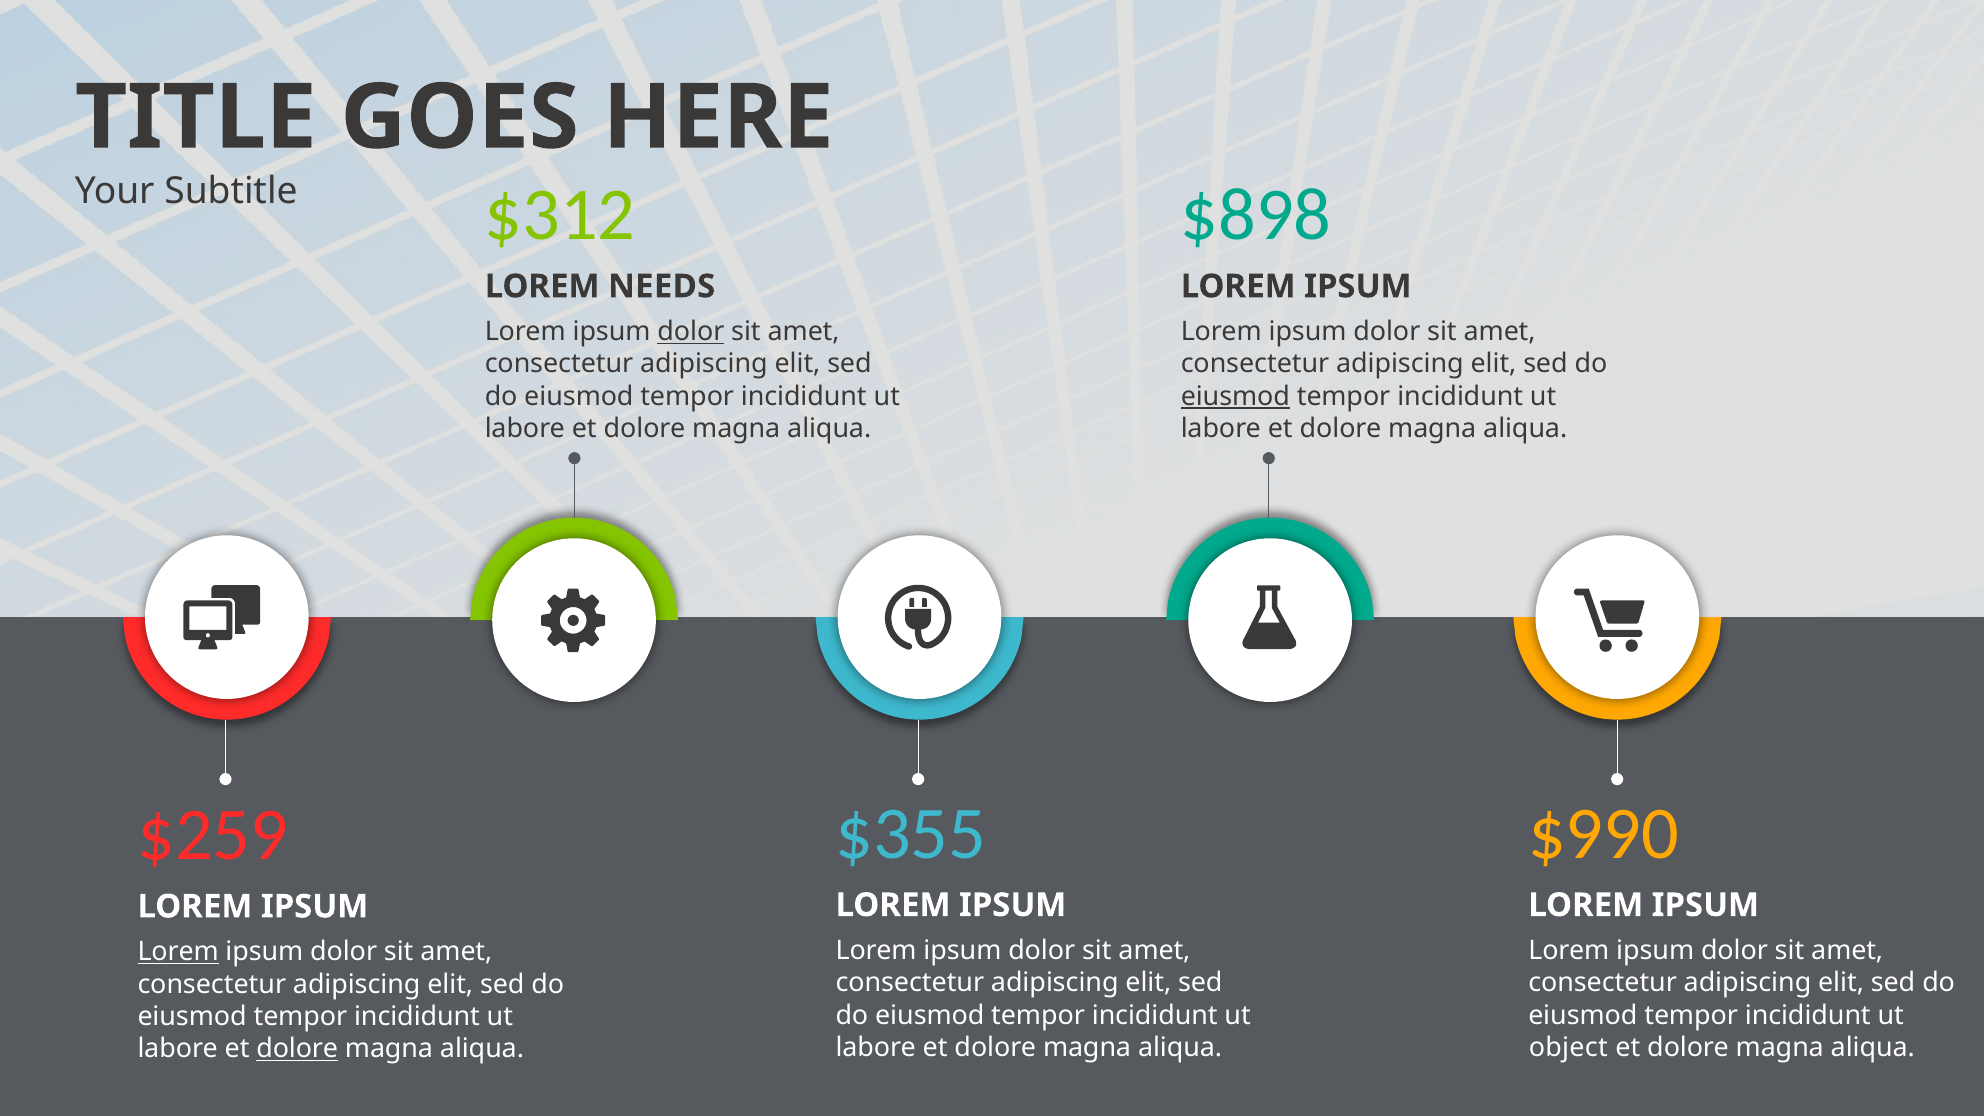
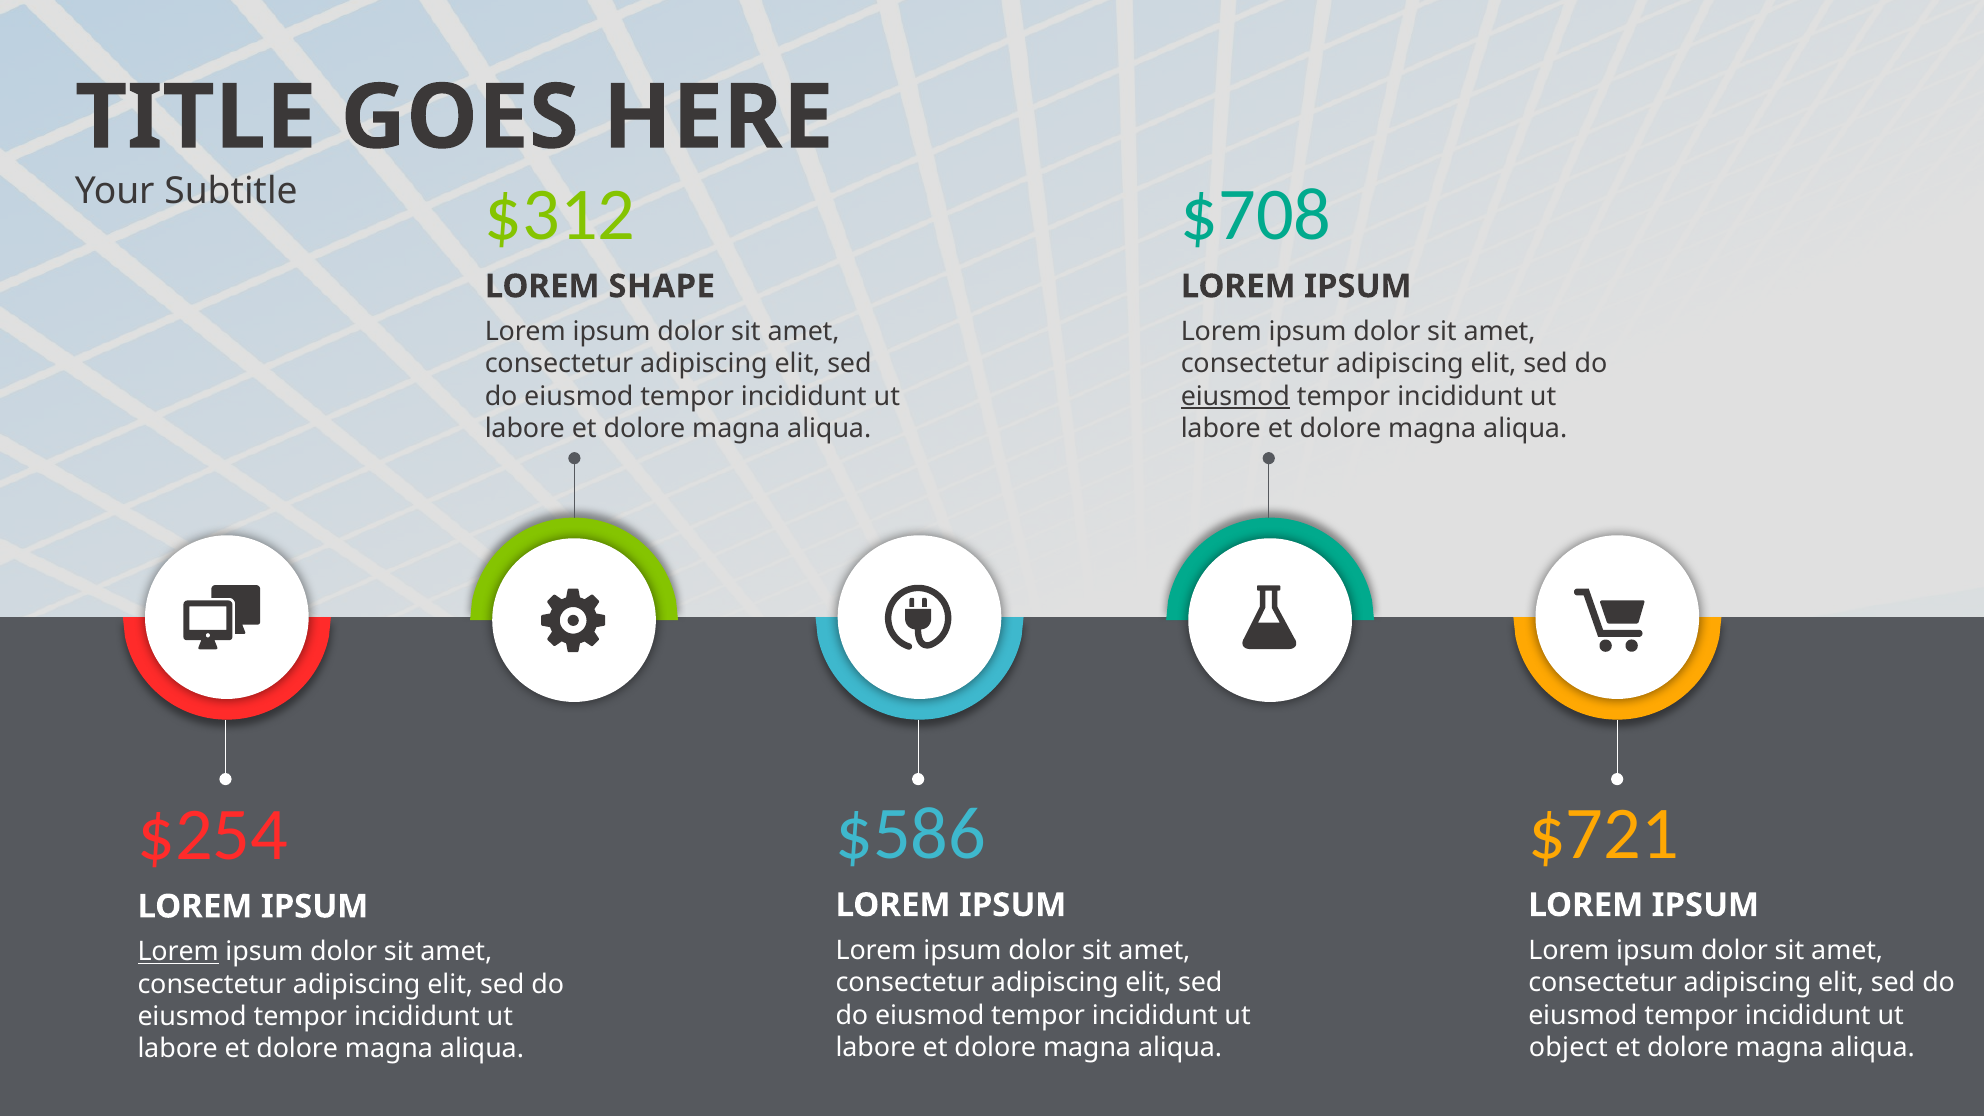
$898: $898 -> $708
NEEDS: NEEDS -> SHAPE
dolor at (691, 332) underline: present -> none
$355: $355 -> $586
$990: $990 -> $721
$259: $259 -> $254
dolore at (297, 1049) underline: present -> none
